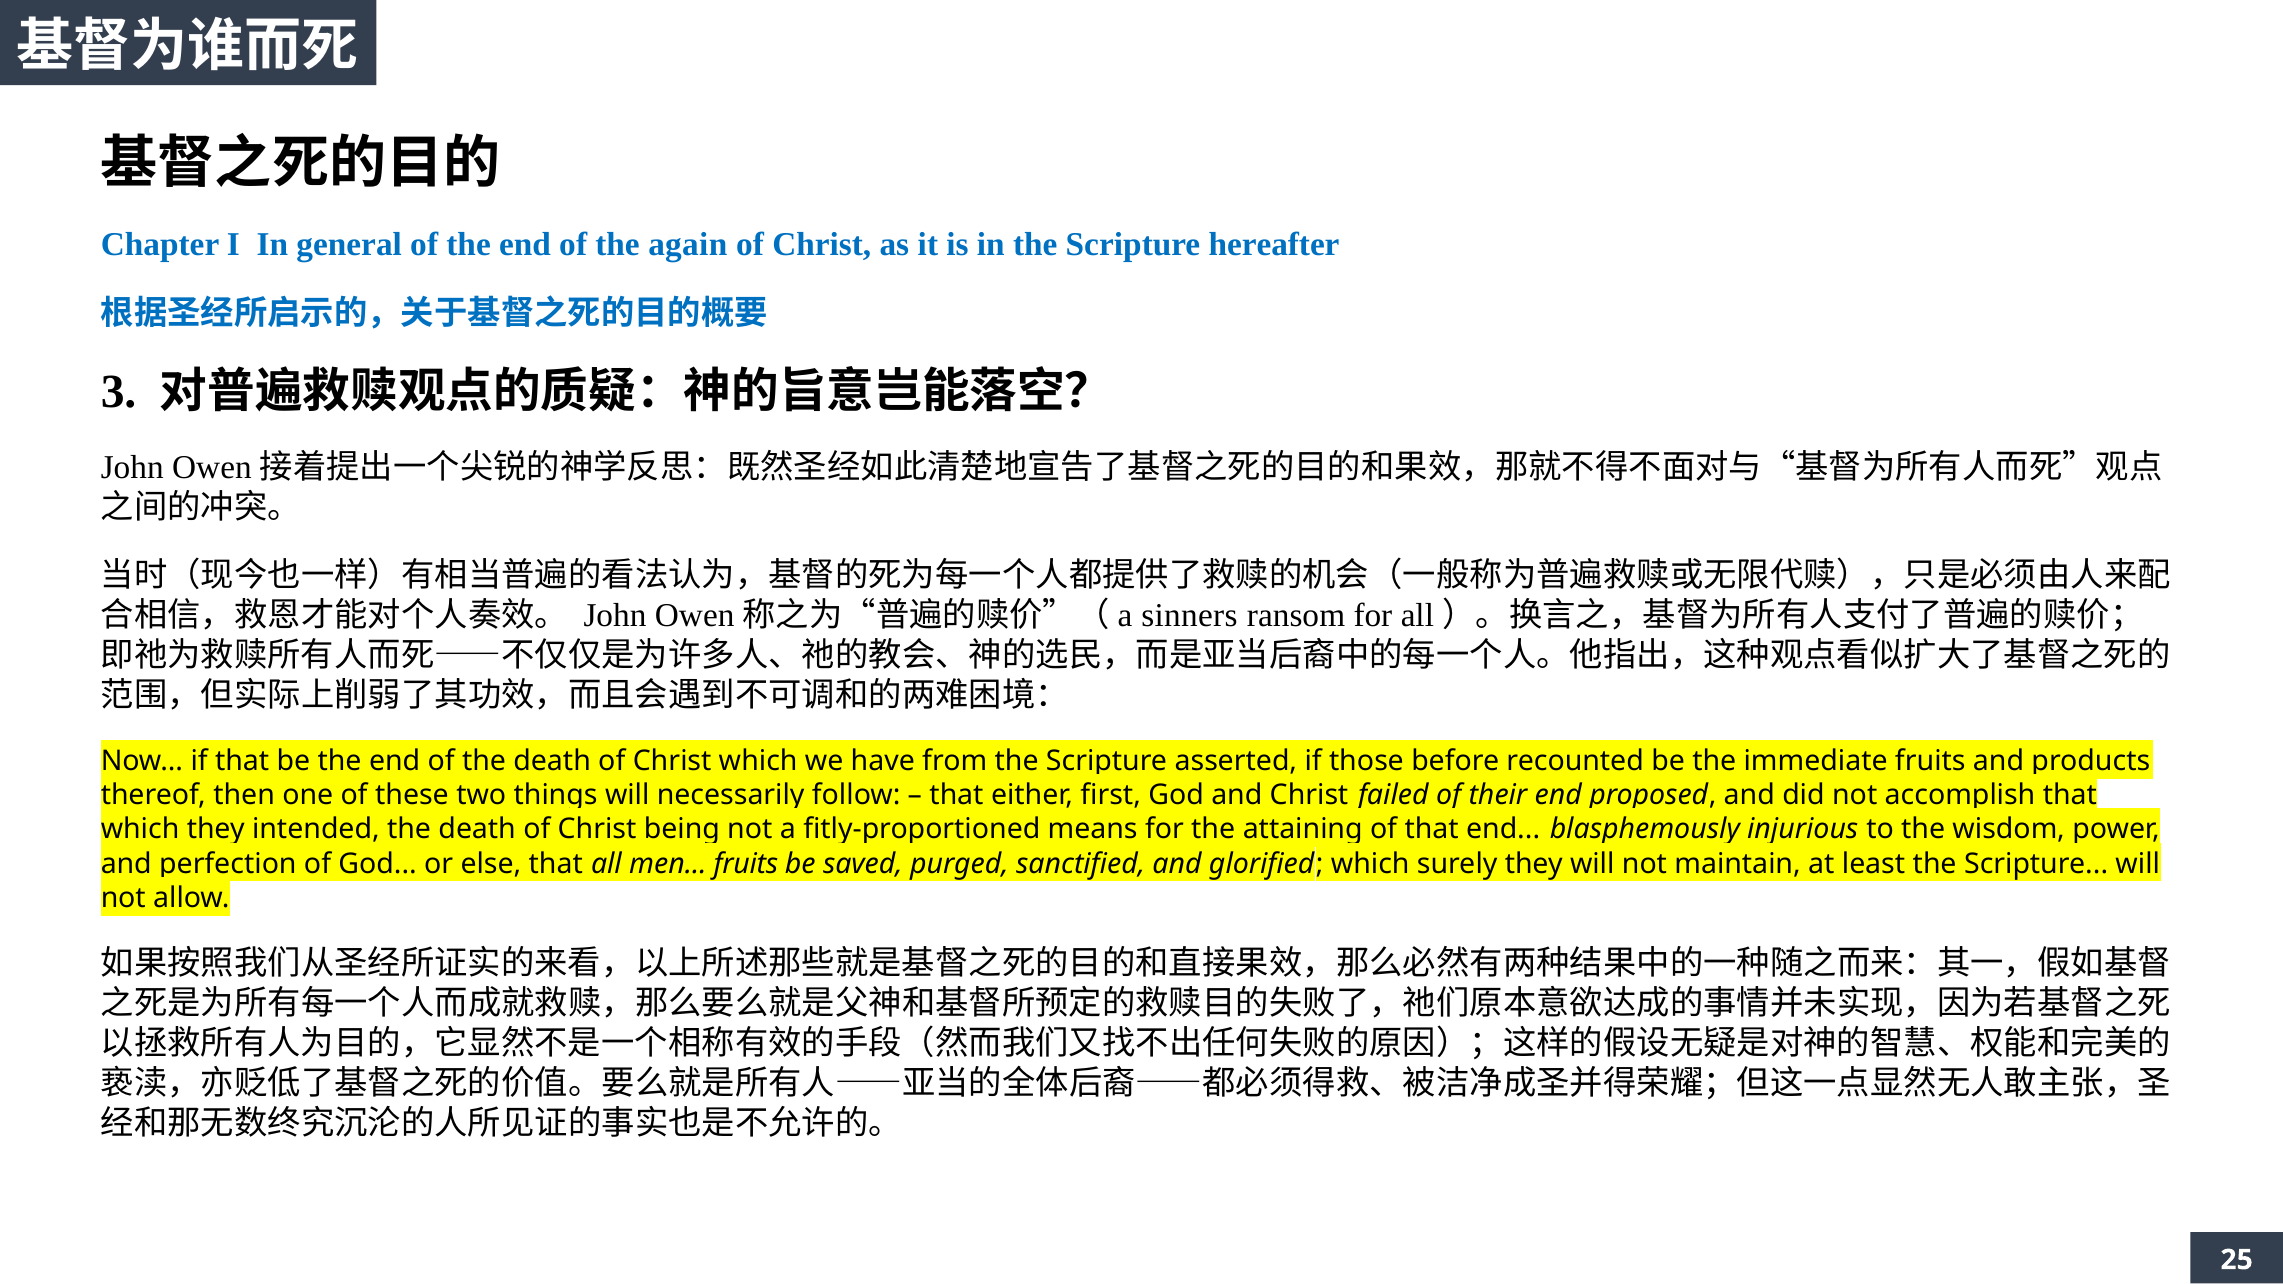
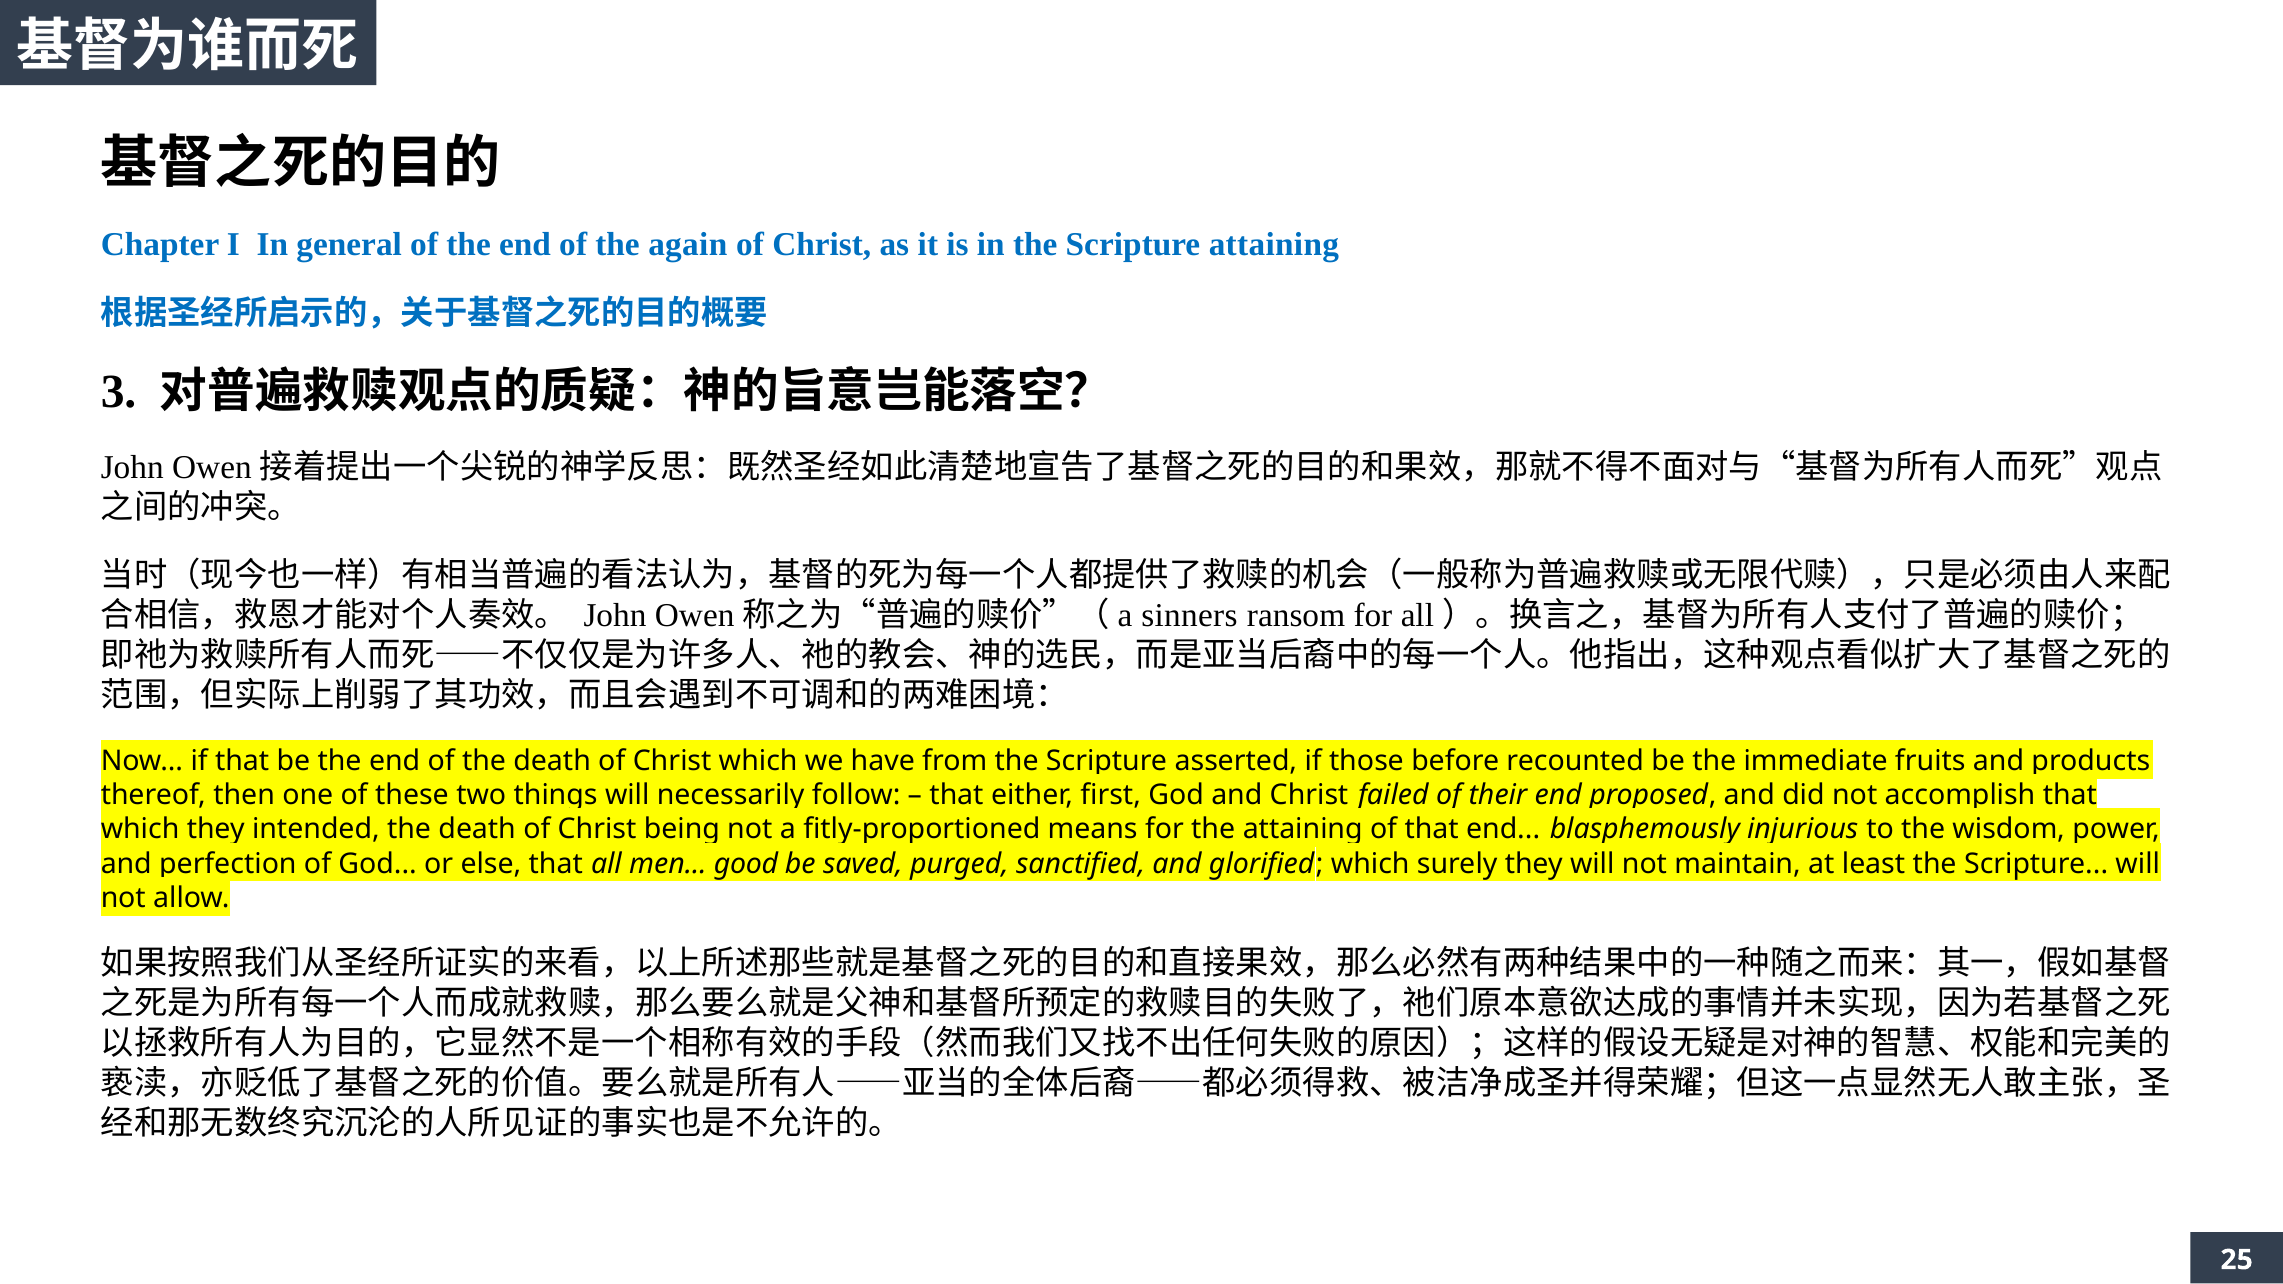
Scripture hereafter: hereafter -> attaining
men fruits: fruits -> good
